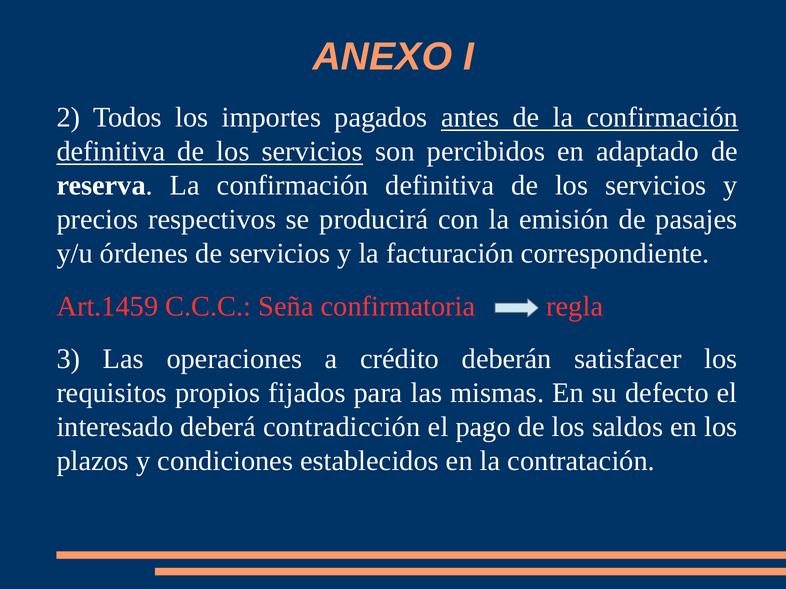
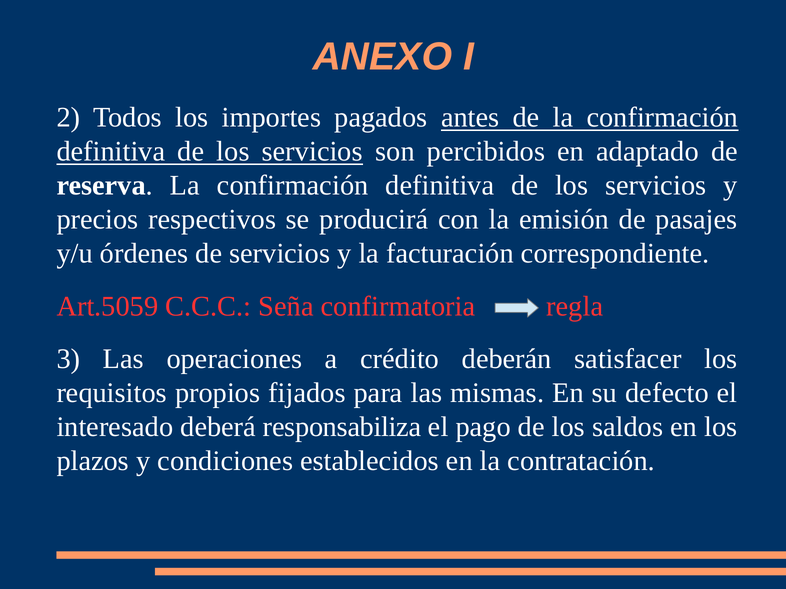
Art.1459: Art.1459 -> Art.5059
contradicción: contradicción -> responsabiliza
